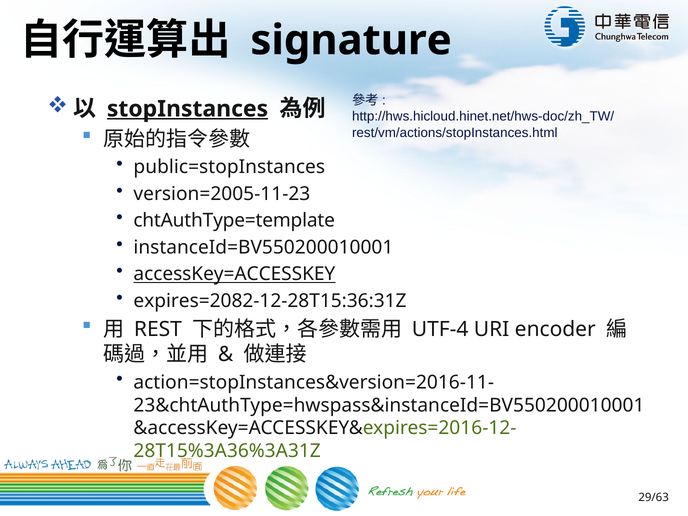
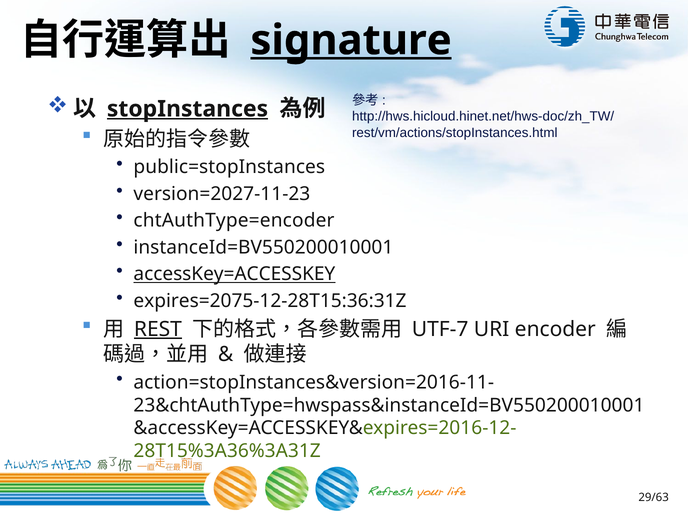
signature underline: none -> present
version=2005-11-23: version=2005-11-23 -> version=2027-11-23
chtAuthType=template: chtAuthType=template -> chtAuthType=encoder
expires=2082-12-28T15:36:31Z: expires=2082-12-28T15:36:31Z -> expires=2075-12-28T15:36:31Z
REST underline: none -> present
UTF-4: UTF-4 -> UTF-7
